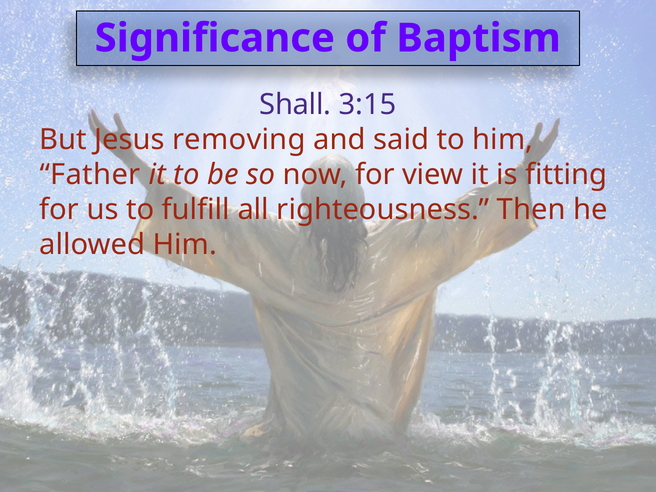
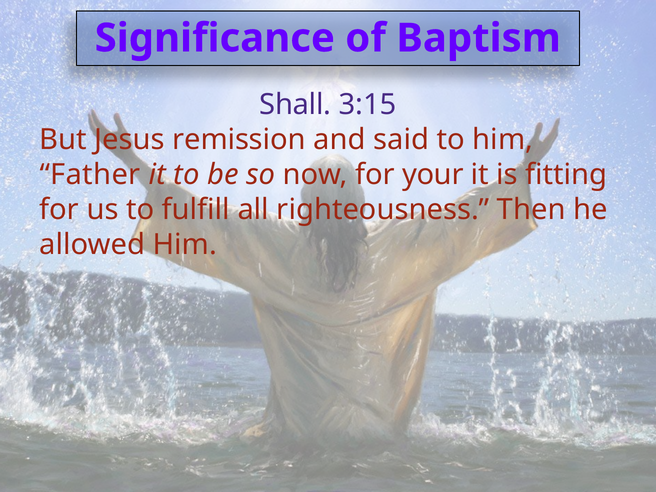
removing: removing -> remission
view: view -> your
